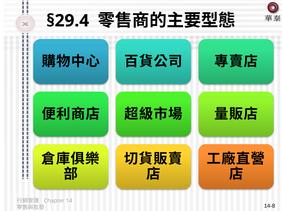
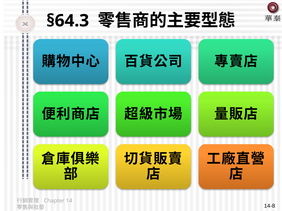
§29.4: §29.4 -> §64.3
